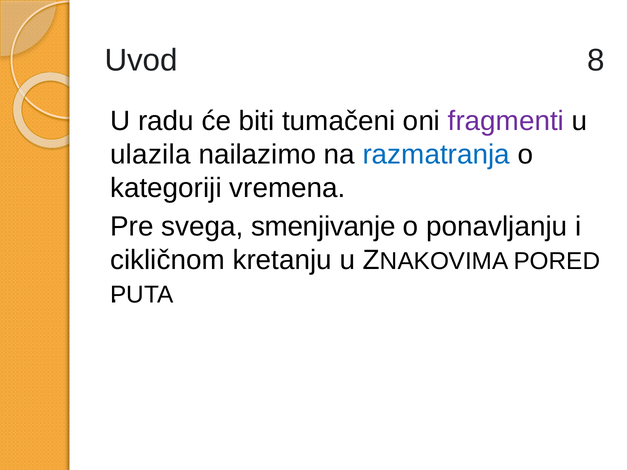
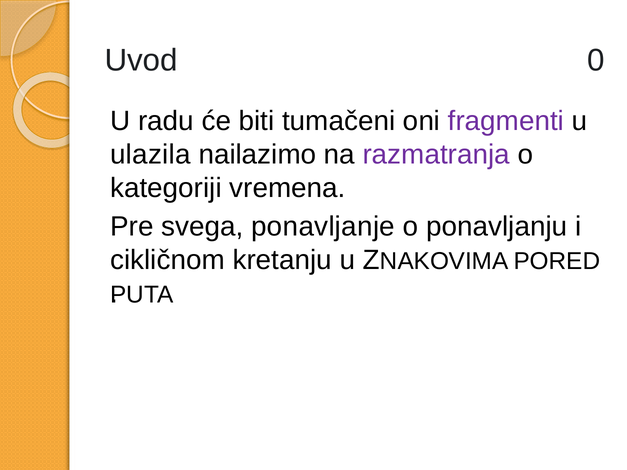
8: 8 -> 0
razmatranja colour: blue -> purple
smenjivanje: smenjivanje -> ponavljanje
